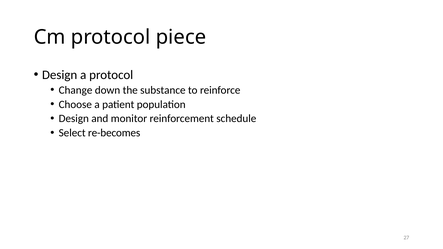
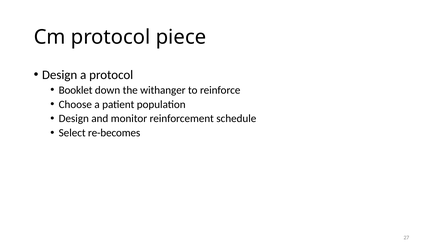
Change: Change -> Booklet
substance: substance -> withanger
